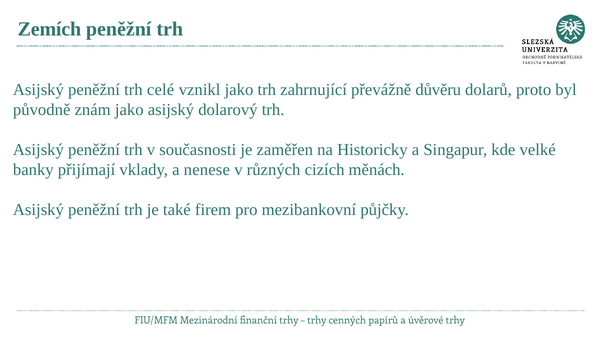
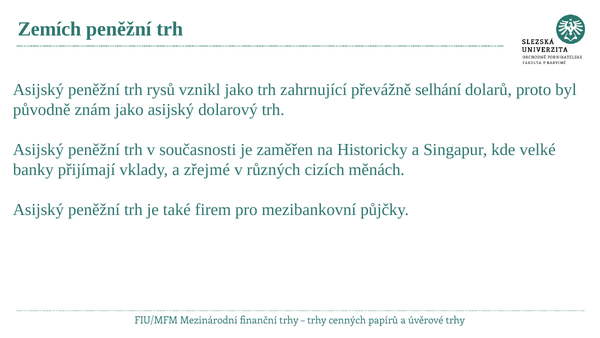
celé: celé -> rysů
důvěru: důvěru -> selhání
nenese: nenese -> zřejmé
